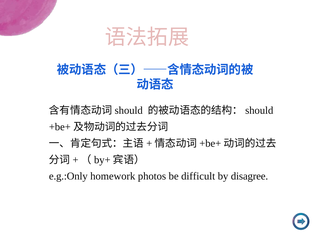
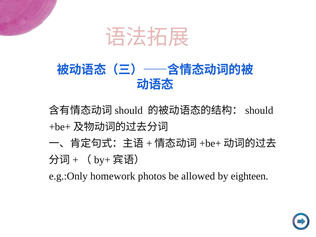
difficult: difficult -> allowed
disagree: disagree -> eighteen
